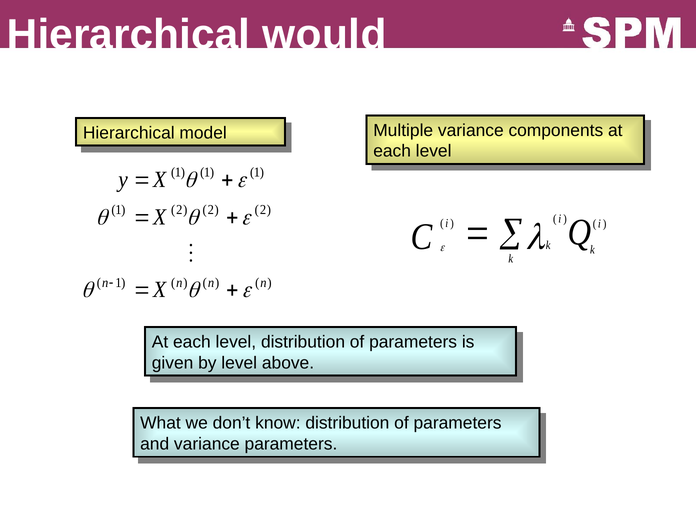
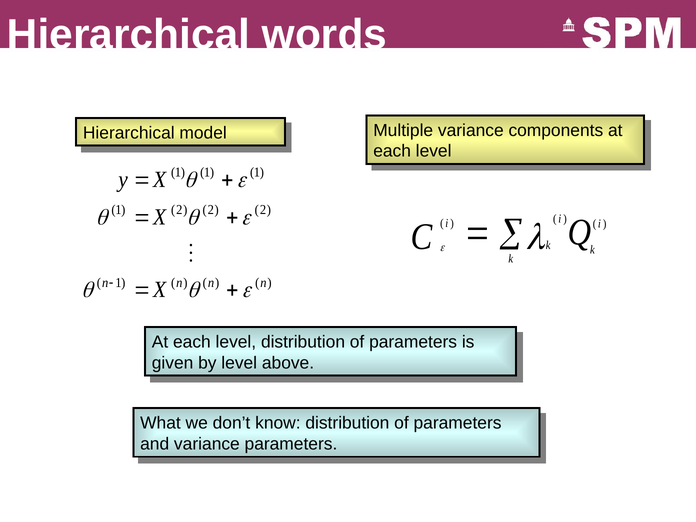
would: would -> words
